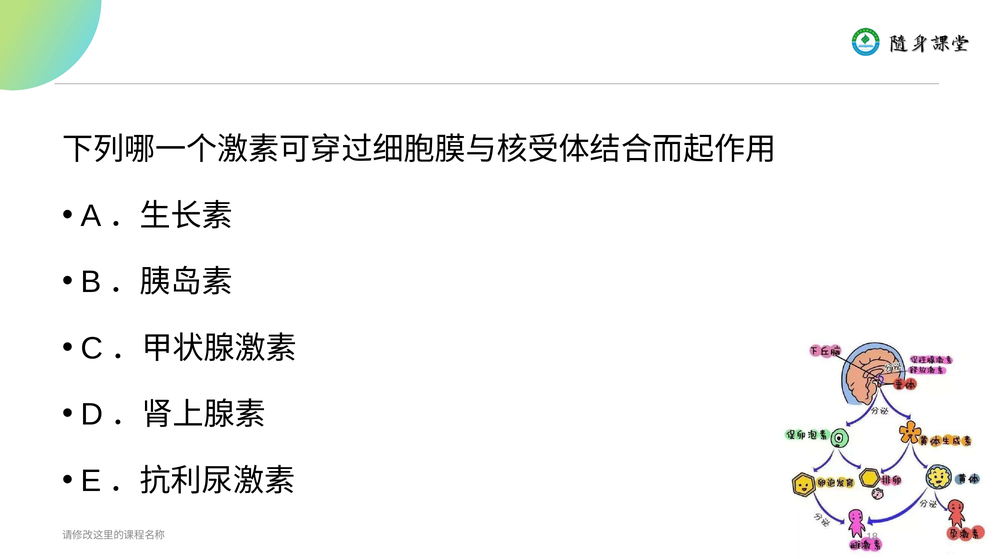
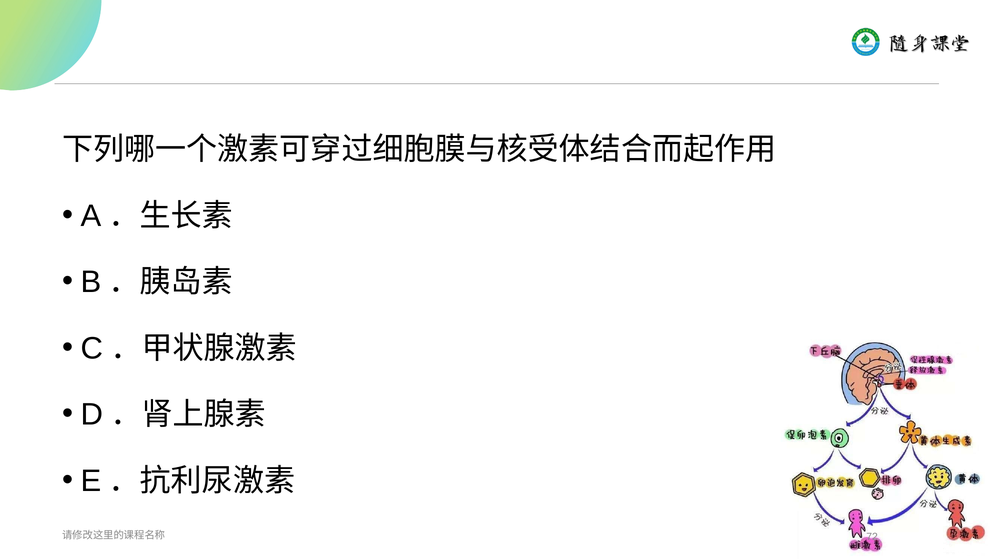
18: 18 -> 72
